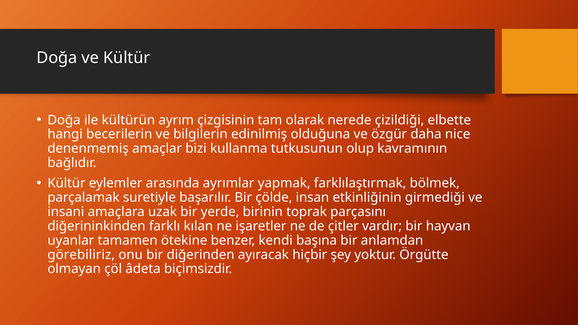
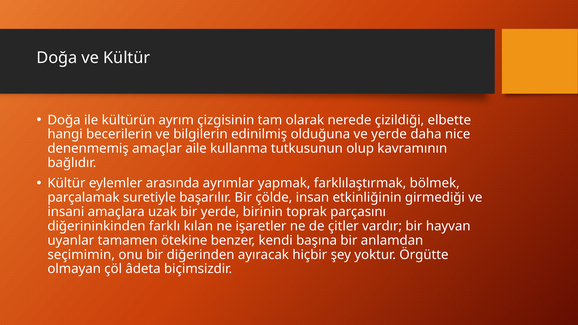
ve özgür: özgür -> yerde
bizi: bizi -> aile
görebiliriz: görebiliriz -> seçimimin
